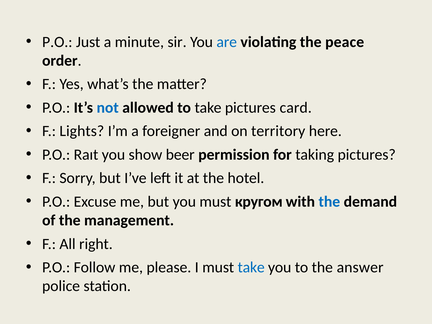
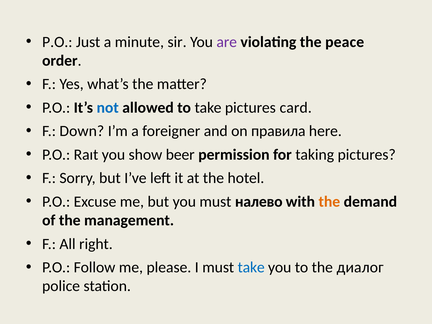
are colour: blue -> purple
Lights: Lights -> Down
territory: territory -> правила
кругом: кругом -> налево
the at (329, 202) colour: blue -> orange
answer: answer -> диалог
